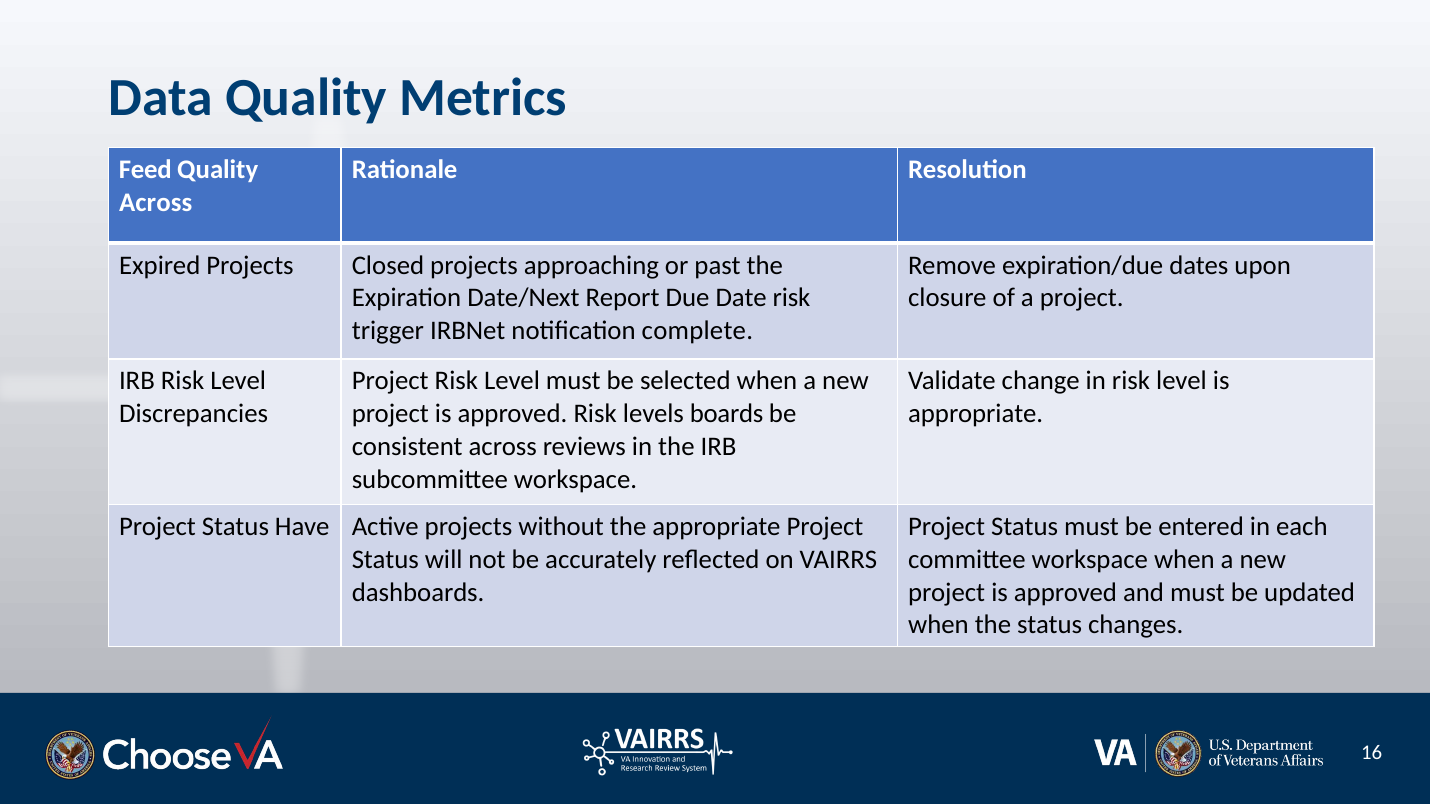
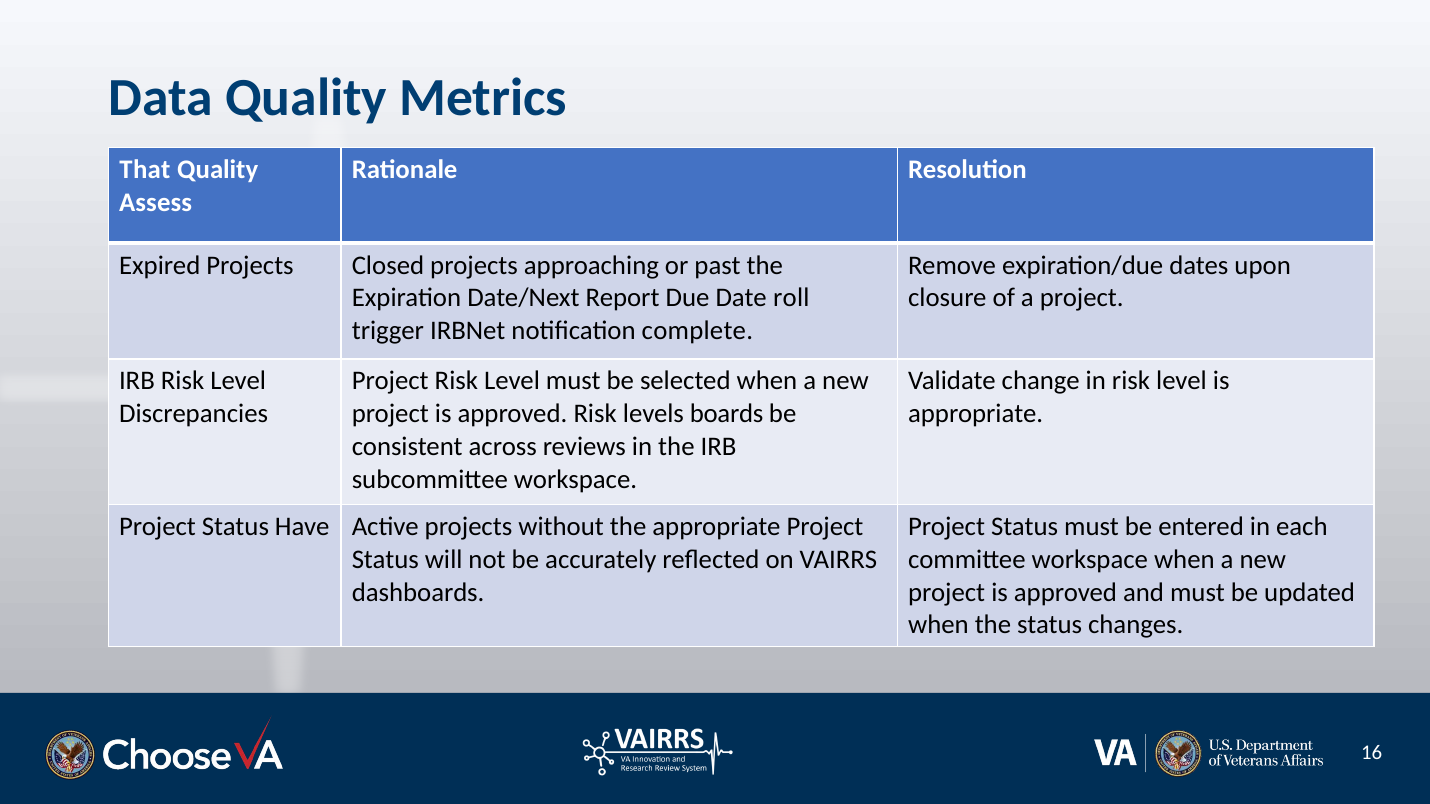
Feed: Feed -> That
Across at (156, 202): Across -> Assess
Date risk: risk -> roll
